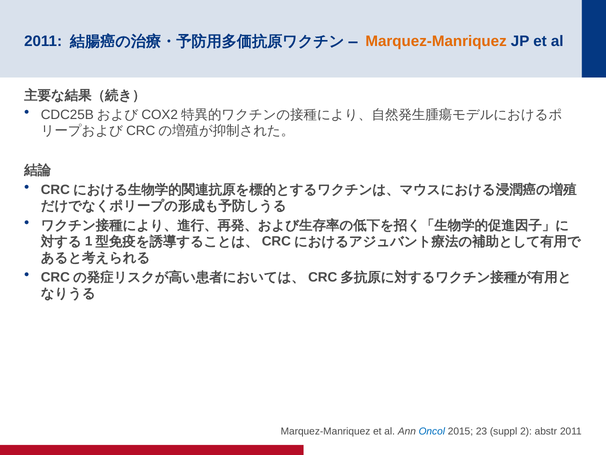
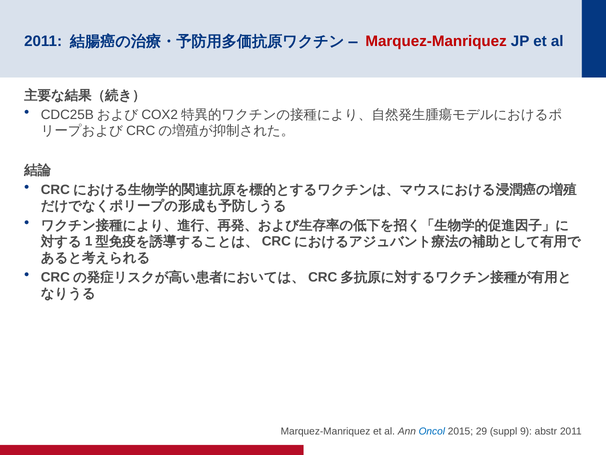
Marquez-Manriquez at (436, 41) colour: orange -> red
23: 23 -> 29
2: 2 -> 9
